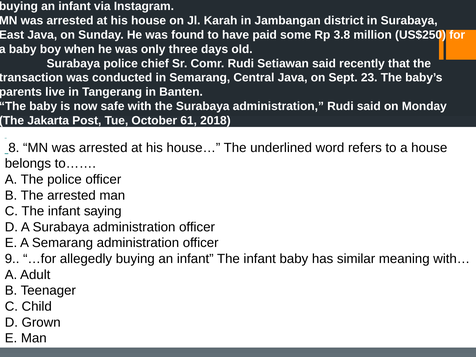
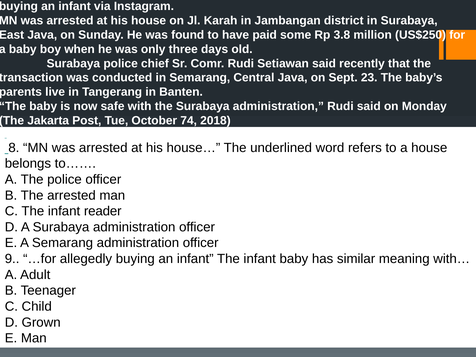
61: 61 -> 74
saying: saying -> reader
